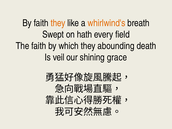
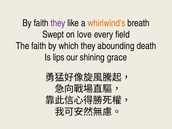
they at (58, 23) colour: orange -> purple
hath: hath -> love
veil: veil -> lips
